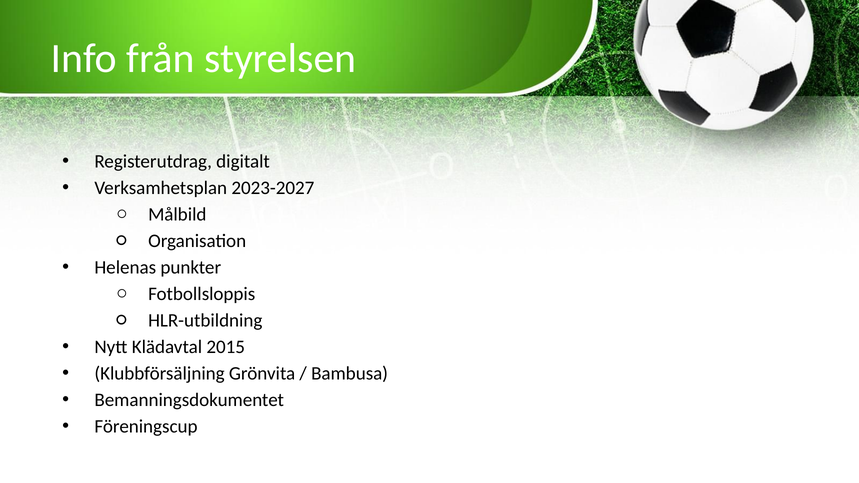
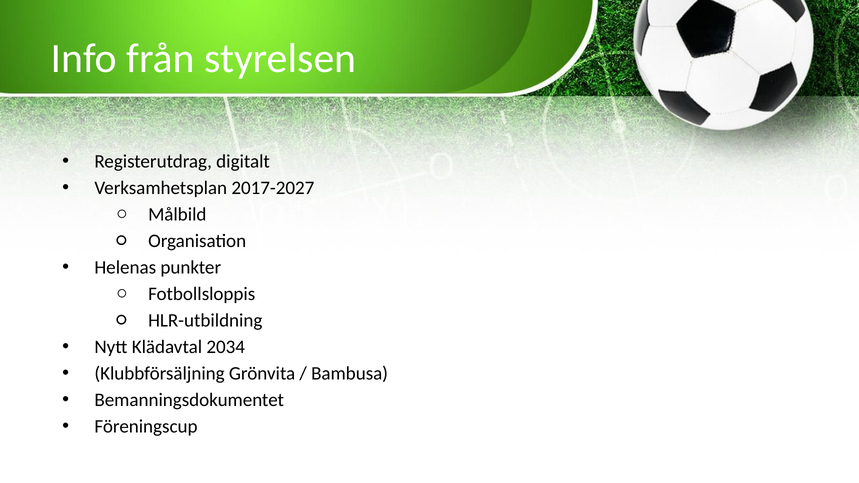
2023-2027: 2023-2027 -> 2017-2027
2015: 2015 -> 2034
